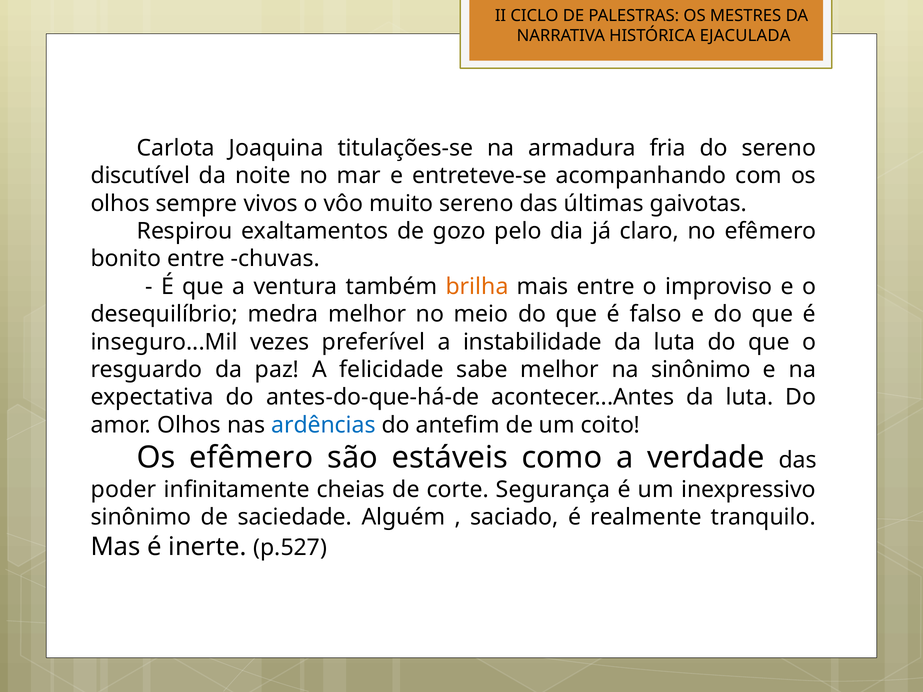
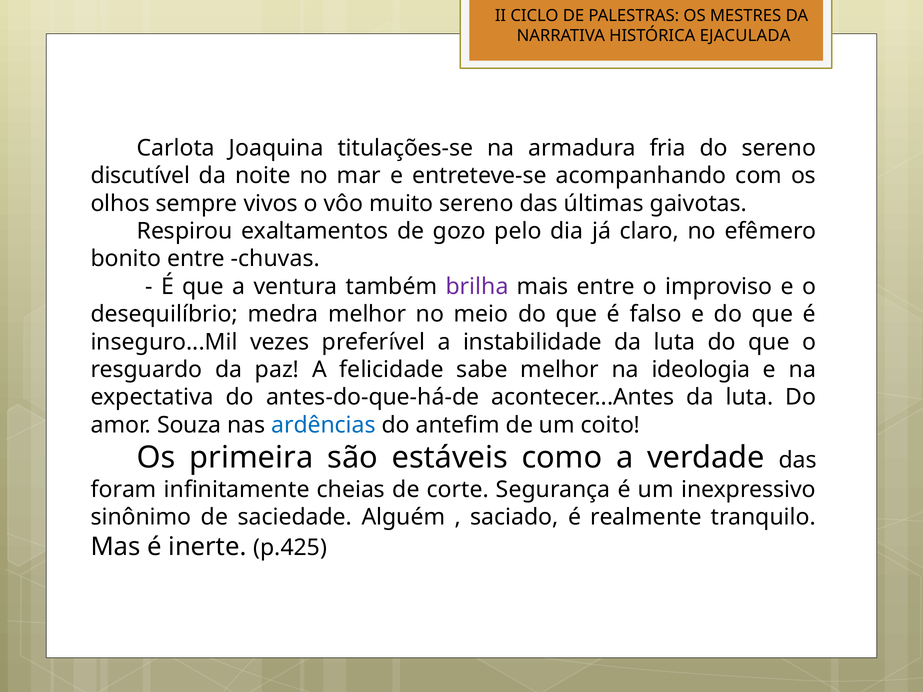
brilha colour: orange -> purple
na sinônimo: sinônimo -> ideologia
amor Olhos: Olhos -> Souza
Os efêmero: efêmero -> primeira
poder: poder -> foram
p.527: p.527 -> p.425
